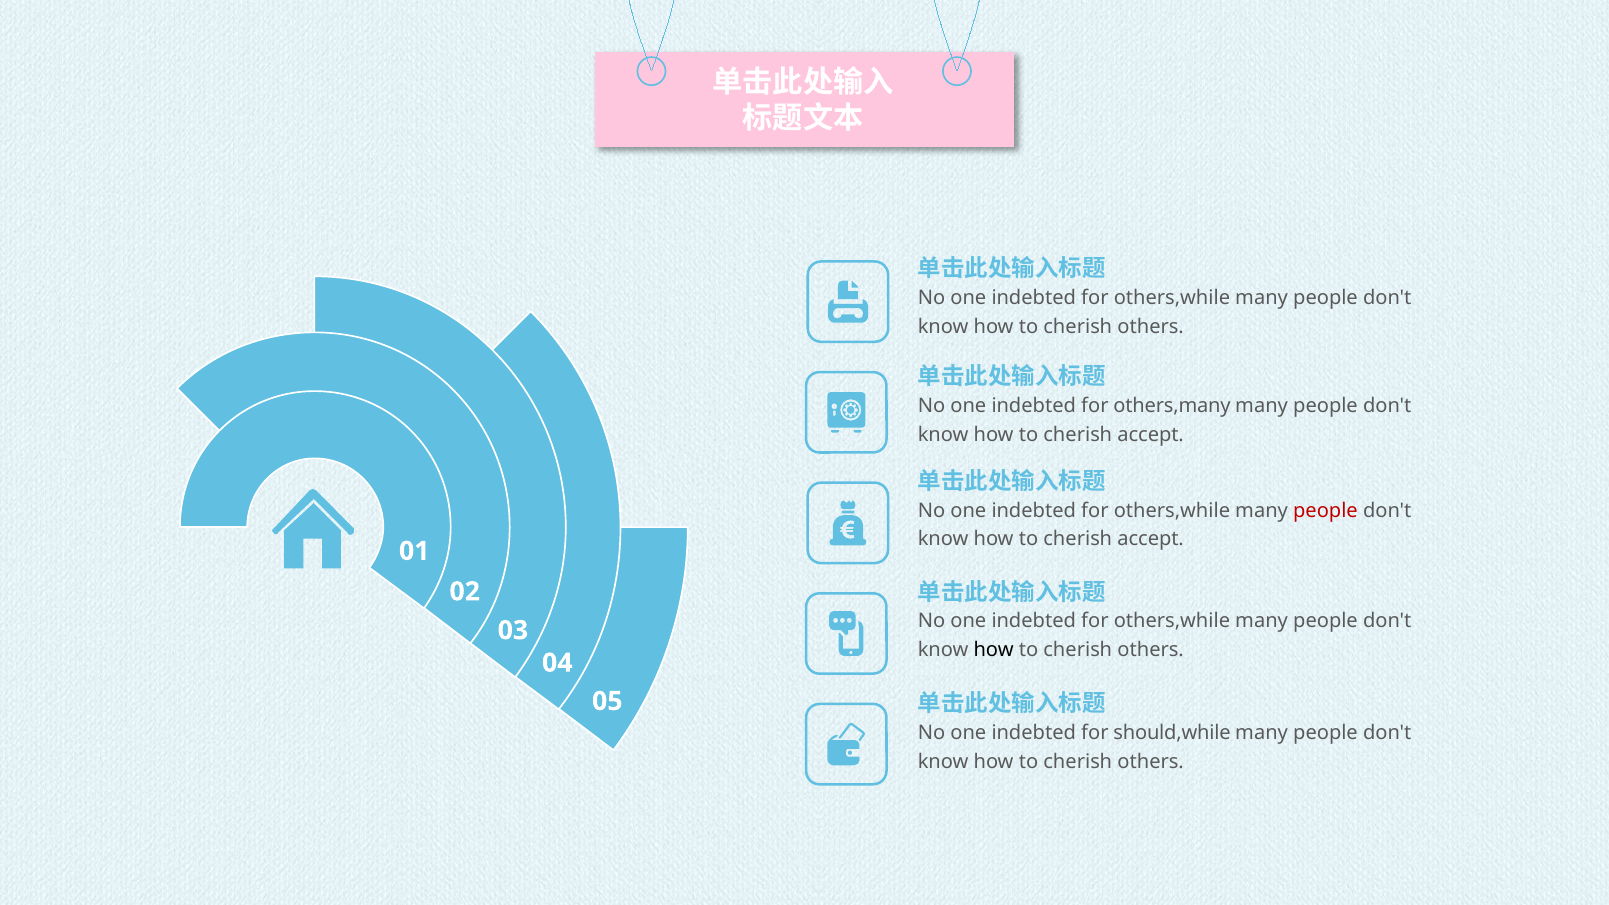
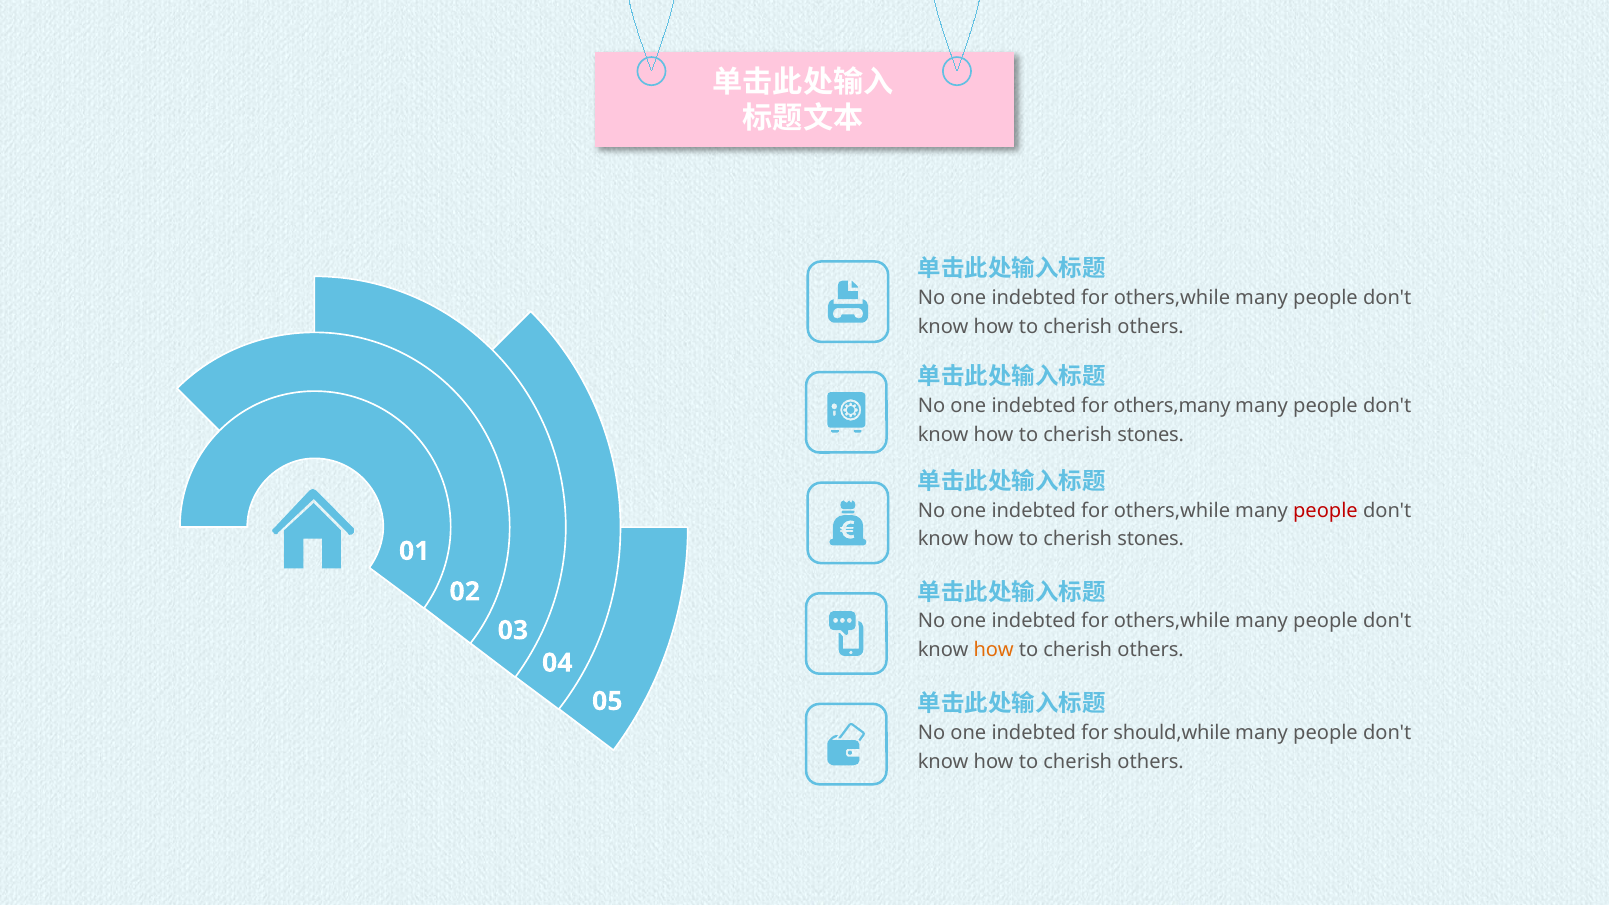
accept at (1151, 435): accept -> stones
accept at (1151, 539): accept -> stones
how at (994, 650) colour: black -> orange
